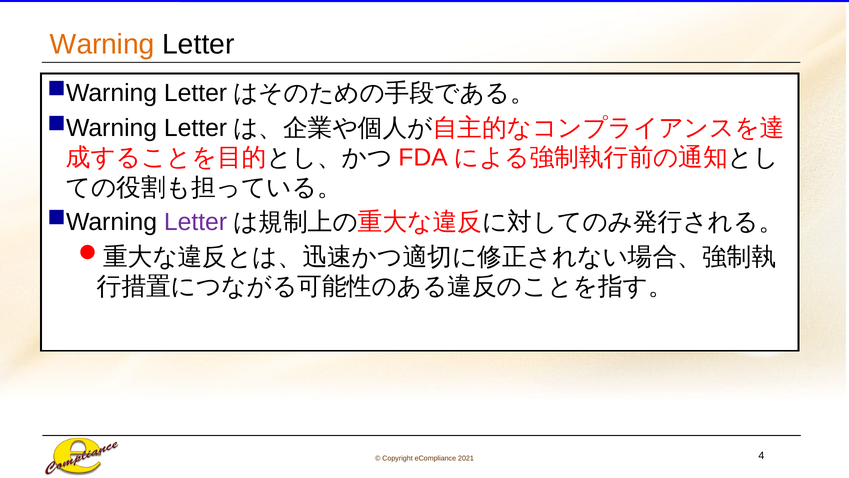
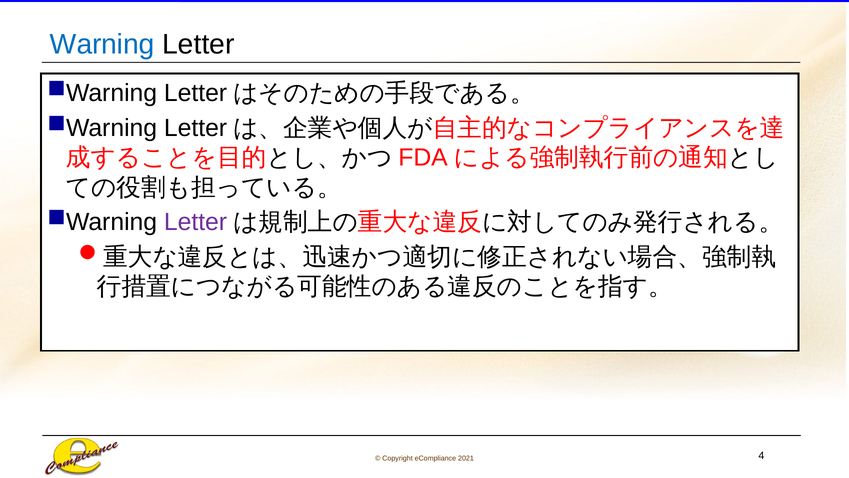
Warning colour: orange -> blue
